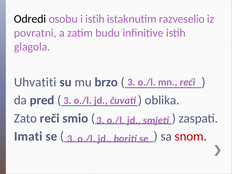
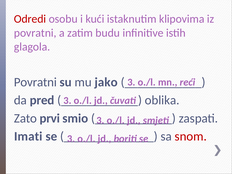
Odredi colour: black -> red
i istih: istih -> kući
razveselio: razveselio -> klipovima
Uhvatiti at (35, 82): Uhvatiti -> Povratni
brzo: brzo -> jako
reči: reči -> prvi
